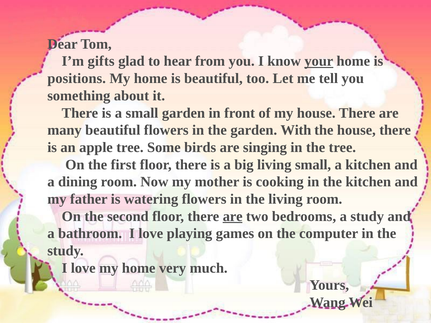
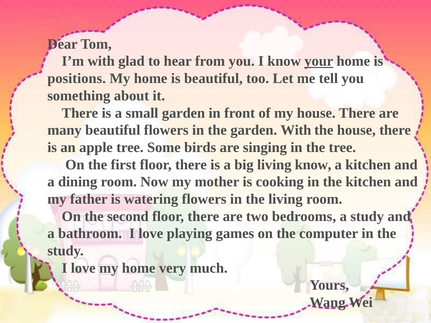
I’m gifts: gifts -> with
living small: small -> know
are at (233, 216) underline: present -> none
